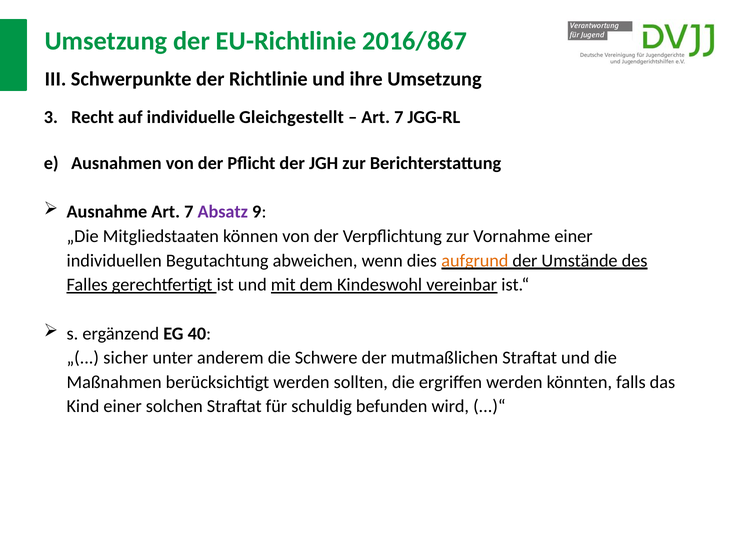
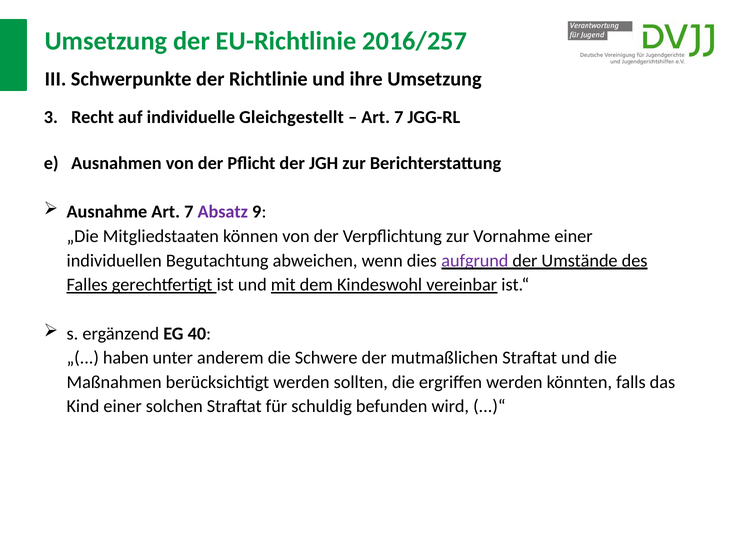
2016/867: 2016/867 -> 2016/257
aufgrund colour: orange -> purple
sicher: sicher -> haben
